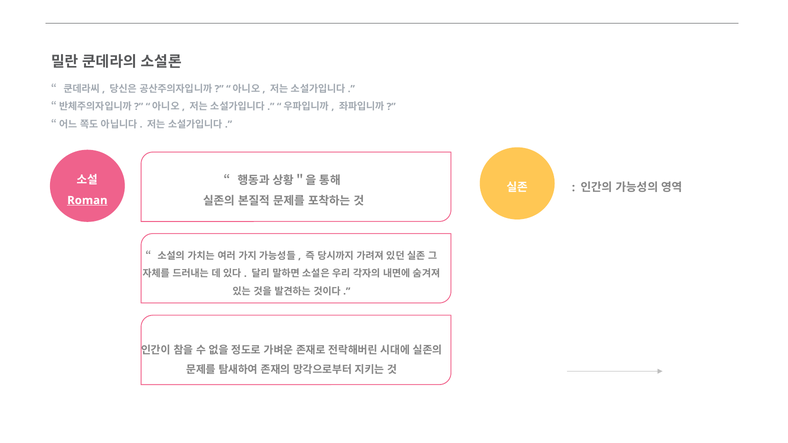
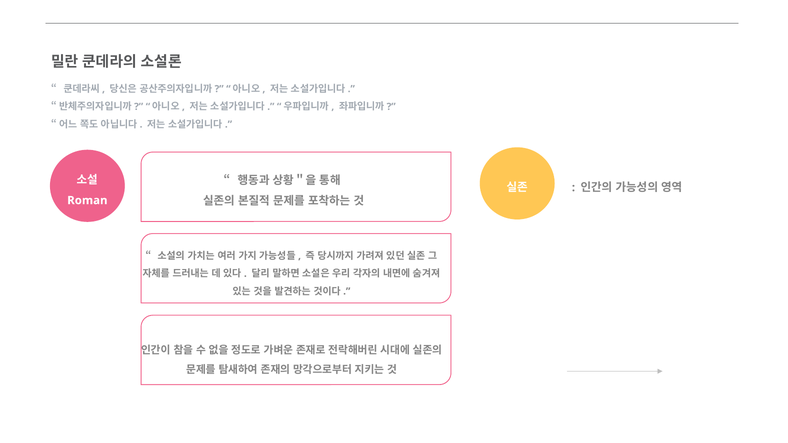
Roman underline: present -> none
